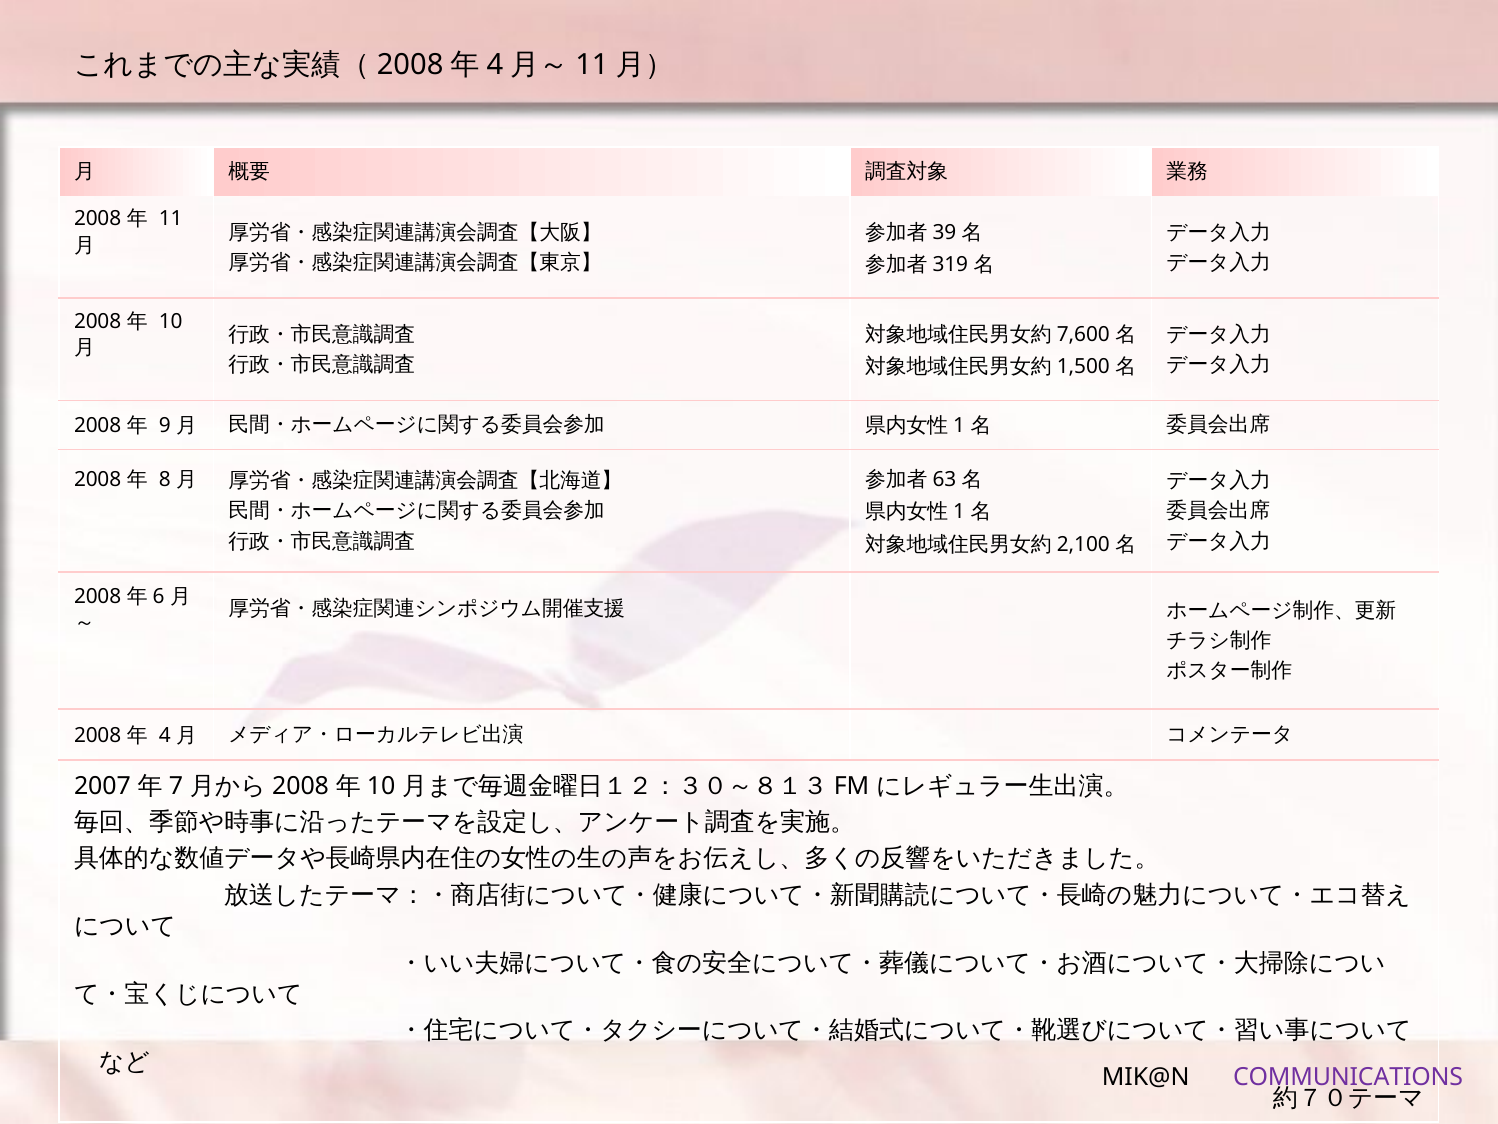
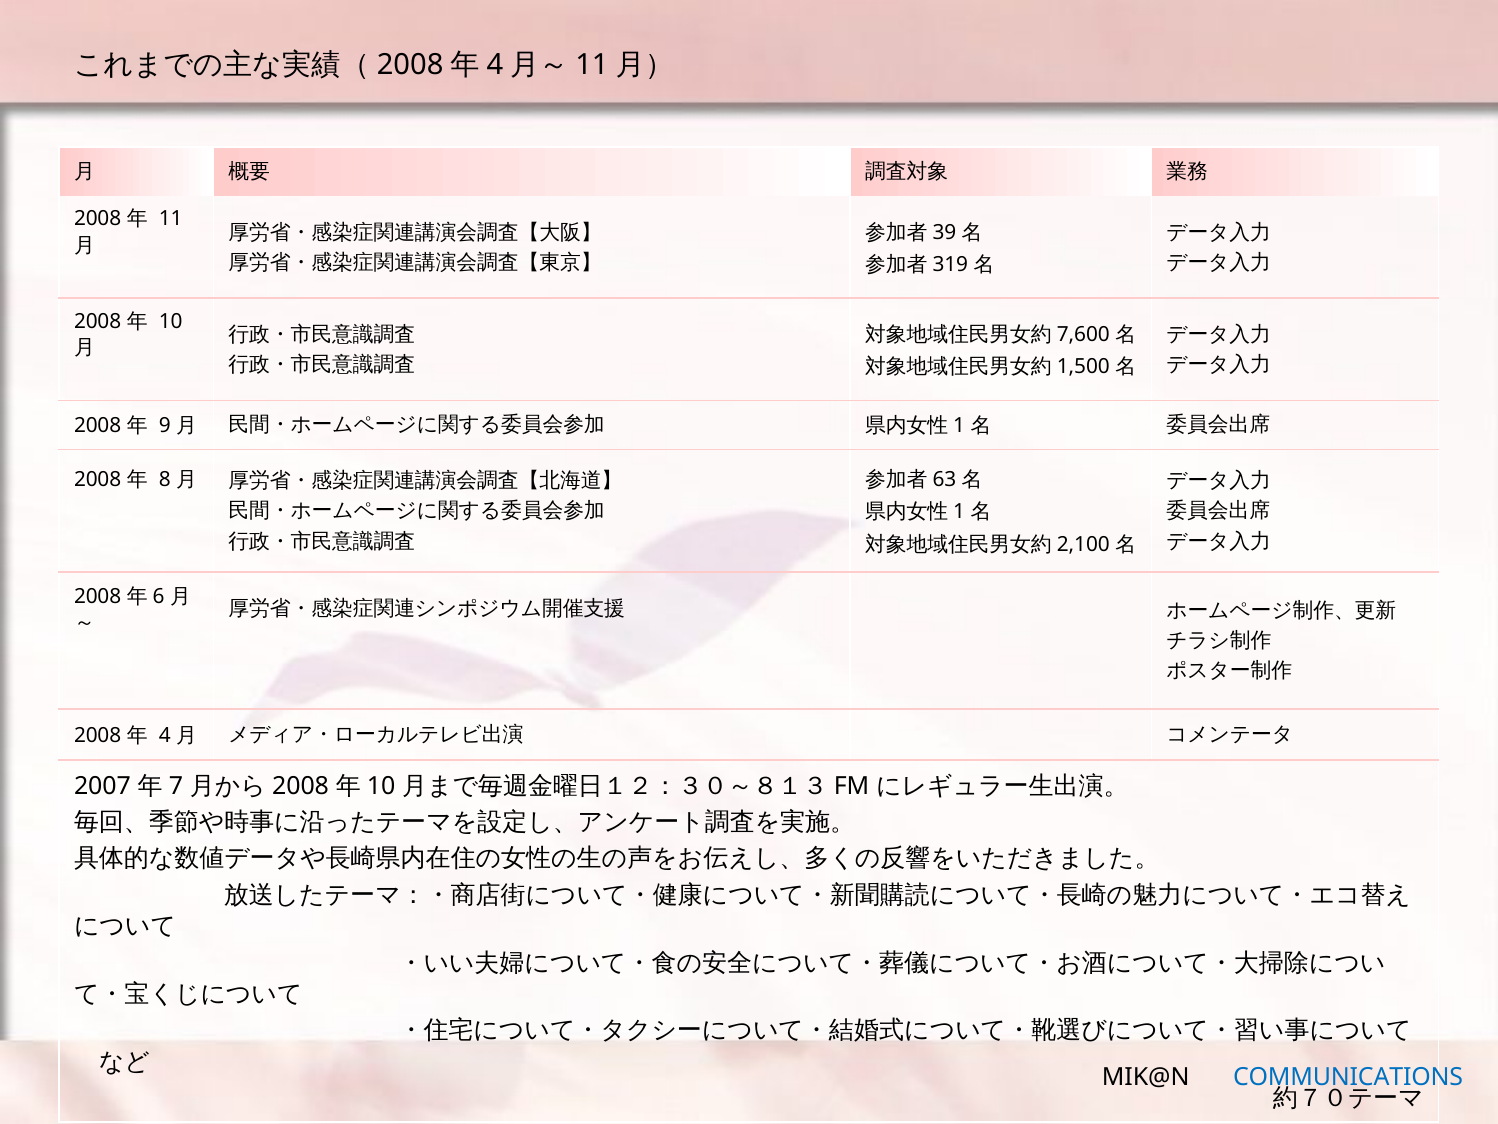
COMMUNICATIONS colour: purple -> blue
